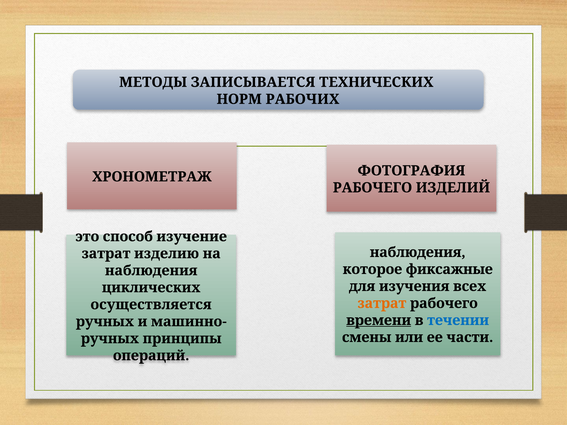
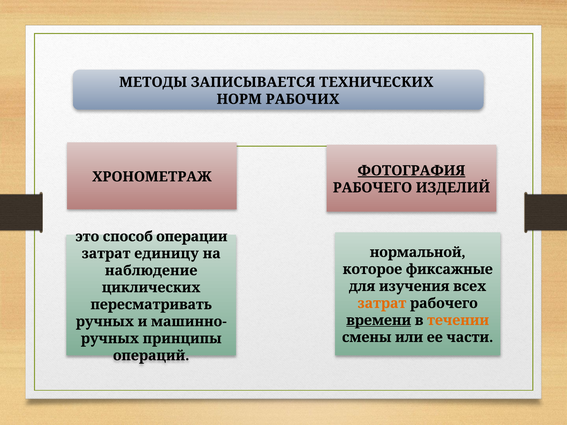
ФОТОГРАФИЯ underline: none -> present
изучение: изучение -> операции
наблюдения at (418, 252): наблюдения -> нормальной
изделию: изделию -> единицу
наблюдения at (151, 271): наблюдения -> наблюдение
осуществляется: осуществляется -> пересматривать
течении colour: blue -> orange
